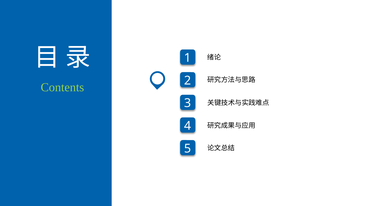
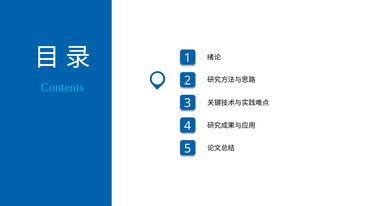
Contents colour: light green -> light blue
